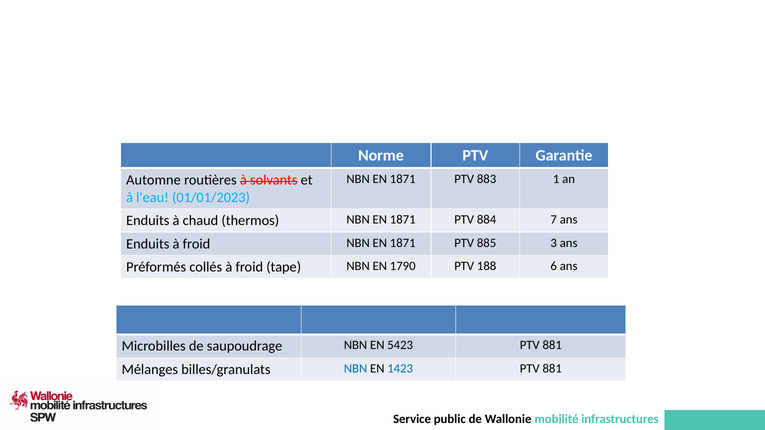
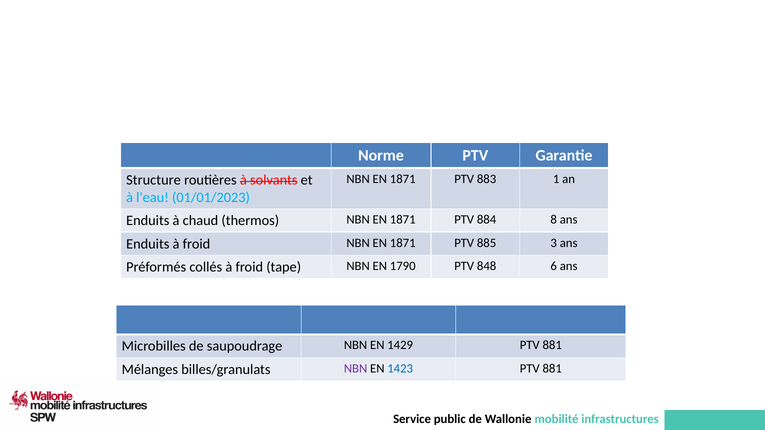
Automne: Automne -> Structure
7: 7 -> 8
188: 188 -> 848
5423: 5423 -> 1429
NBN at (356, 369) colour: blue -> purple
